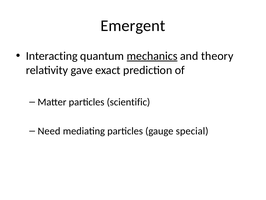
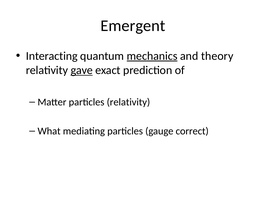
gave underline: none -> present
particles scientific: scientific -> relativity
Need: Need -> What
special: special -> correct
